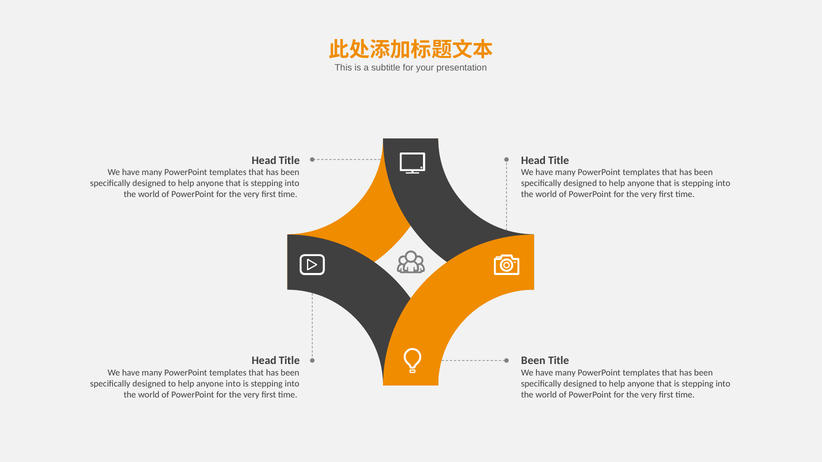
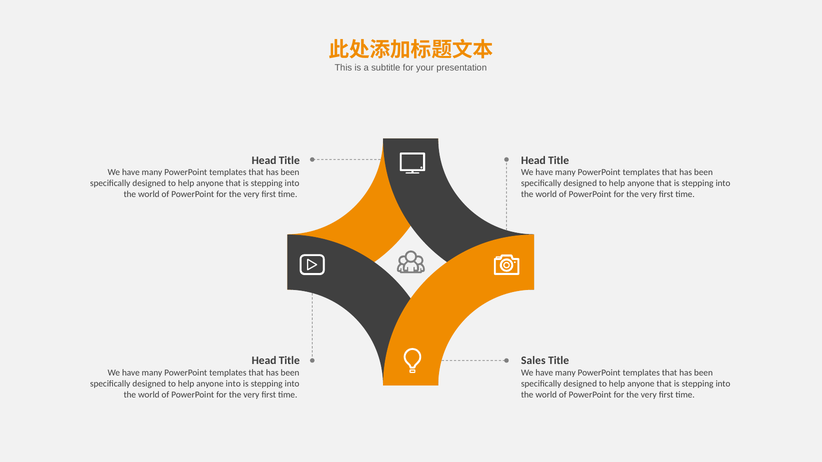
Been at (533, 361): Been -> Sales
